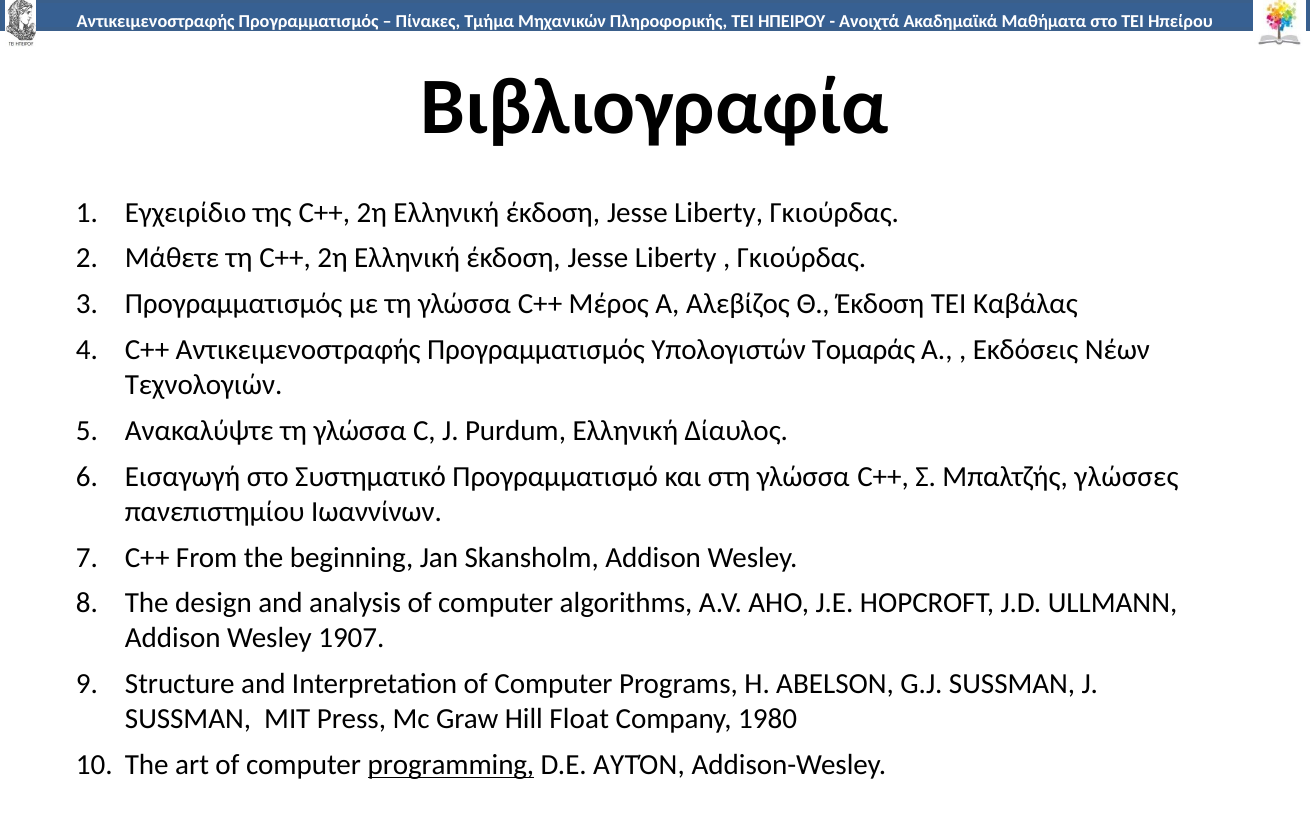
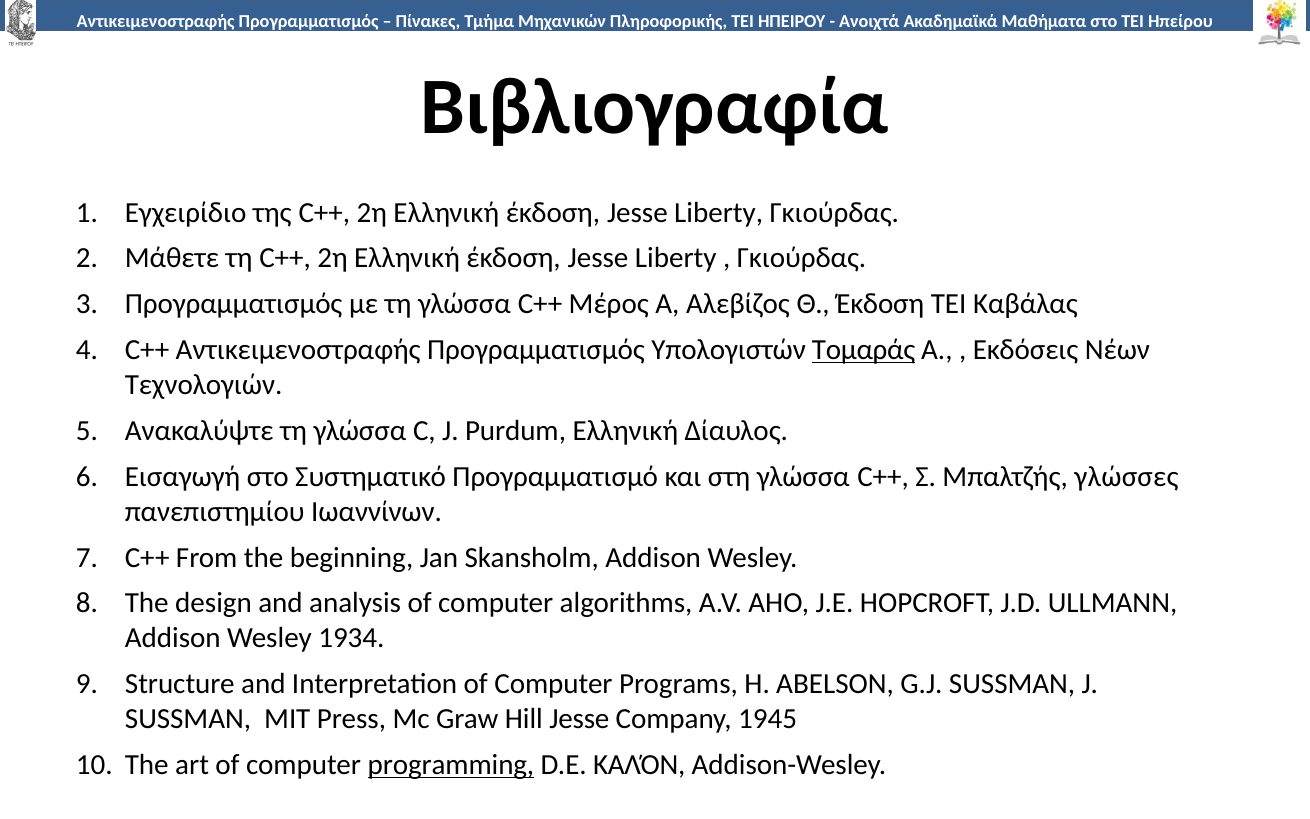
Τομαράς underline: none -> present
1907: 1907 -> 1934
Hill Float: Float -> Jesse
1980: 1980 -> 1945
ΑΥΤΌΝ: ΑΥΤΌΝ -> ΚΑΛΌΝ
